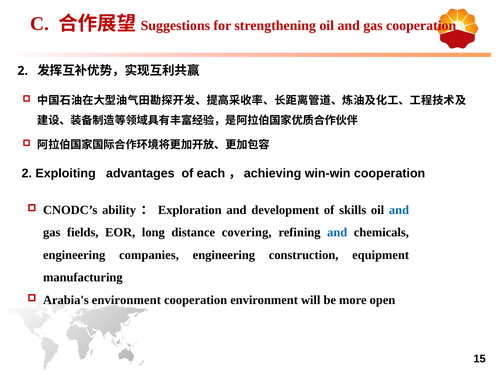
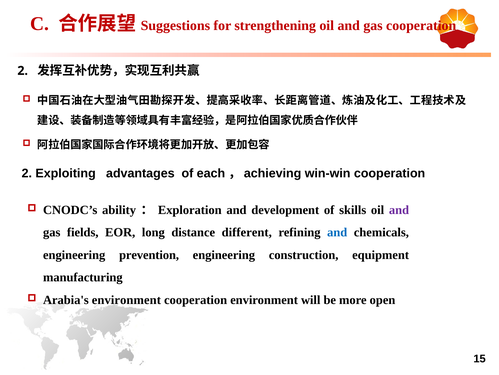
and at (399, 210) colour: blue -> purple
covering: covering -> different
companies: companies -> prevention
